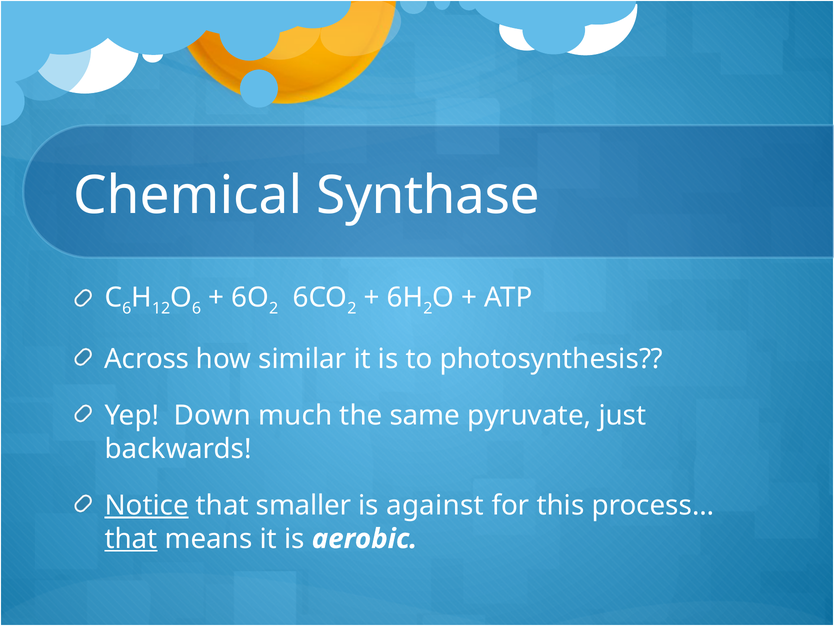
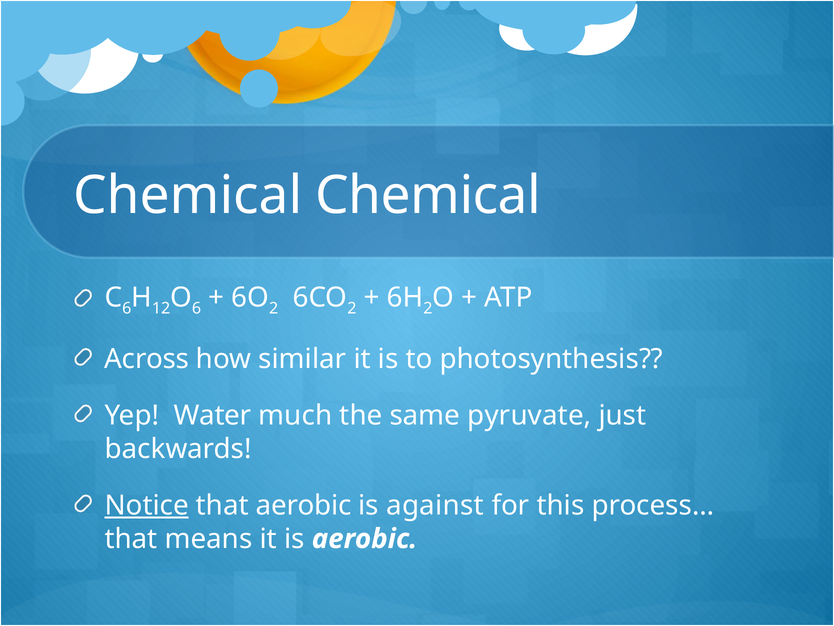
Chemical Synthase: Synthase -> Chemical
Down: Down -> Water
that smaller: smaller -> aerobic
that at (131, 538) underline: present -> none
